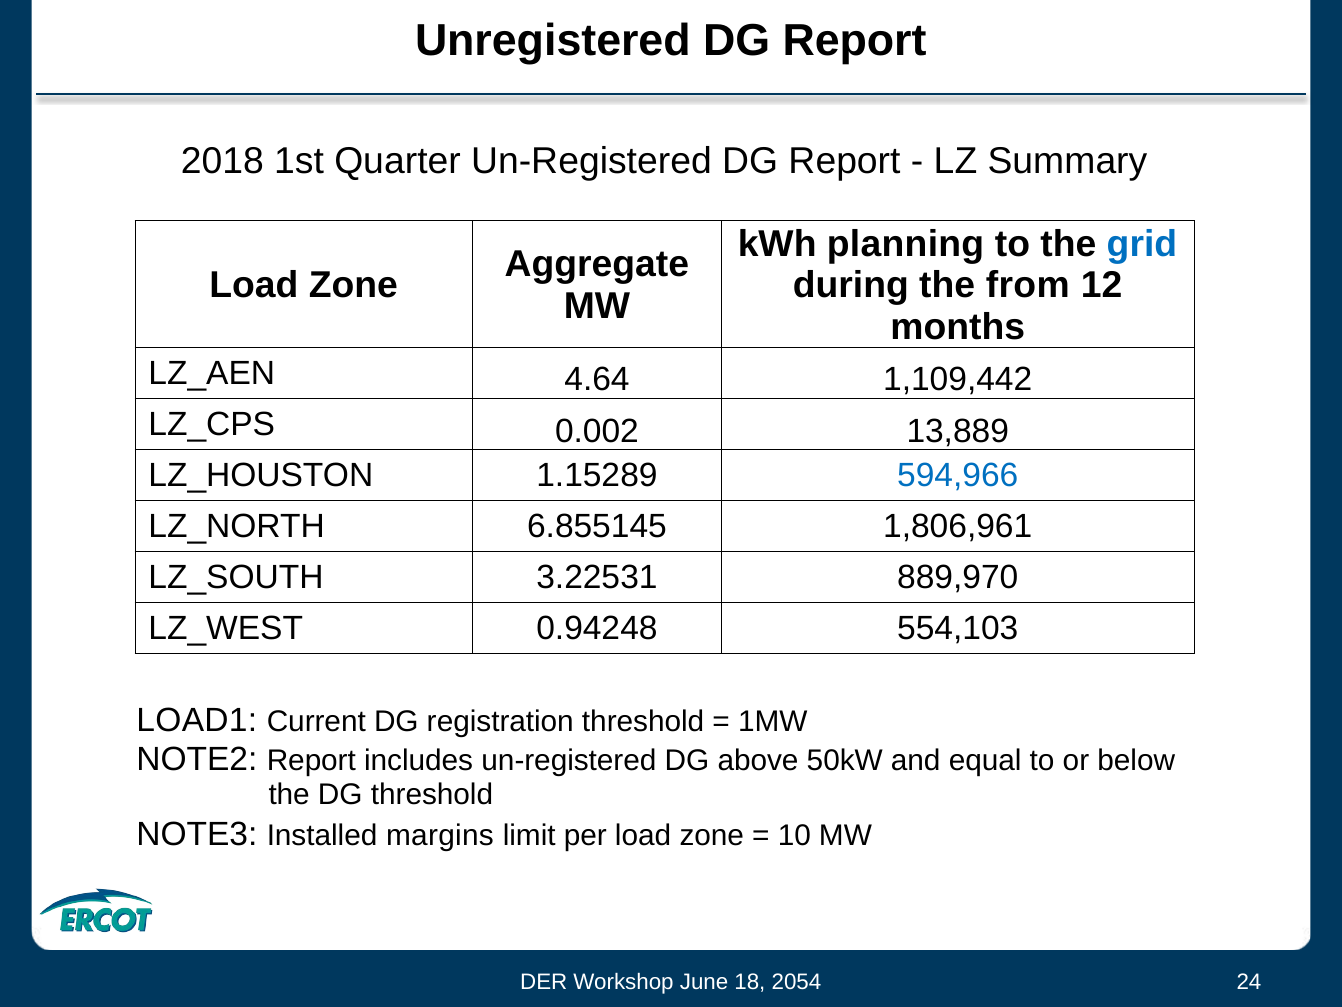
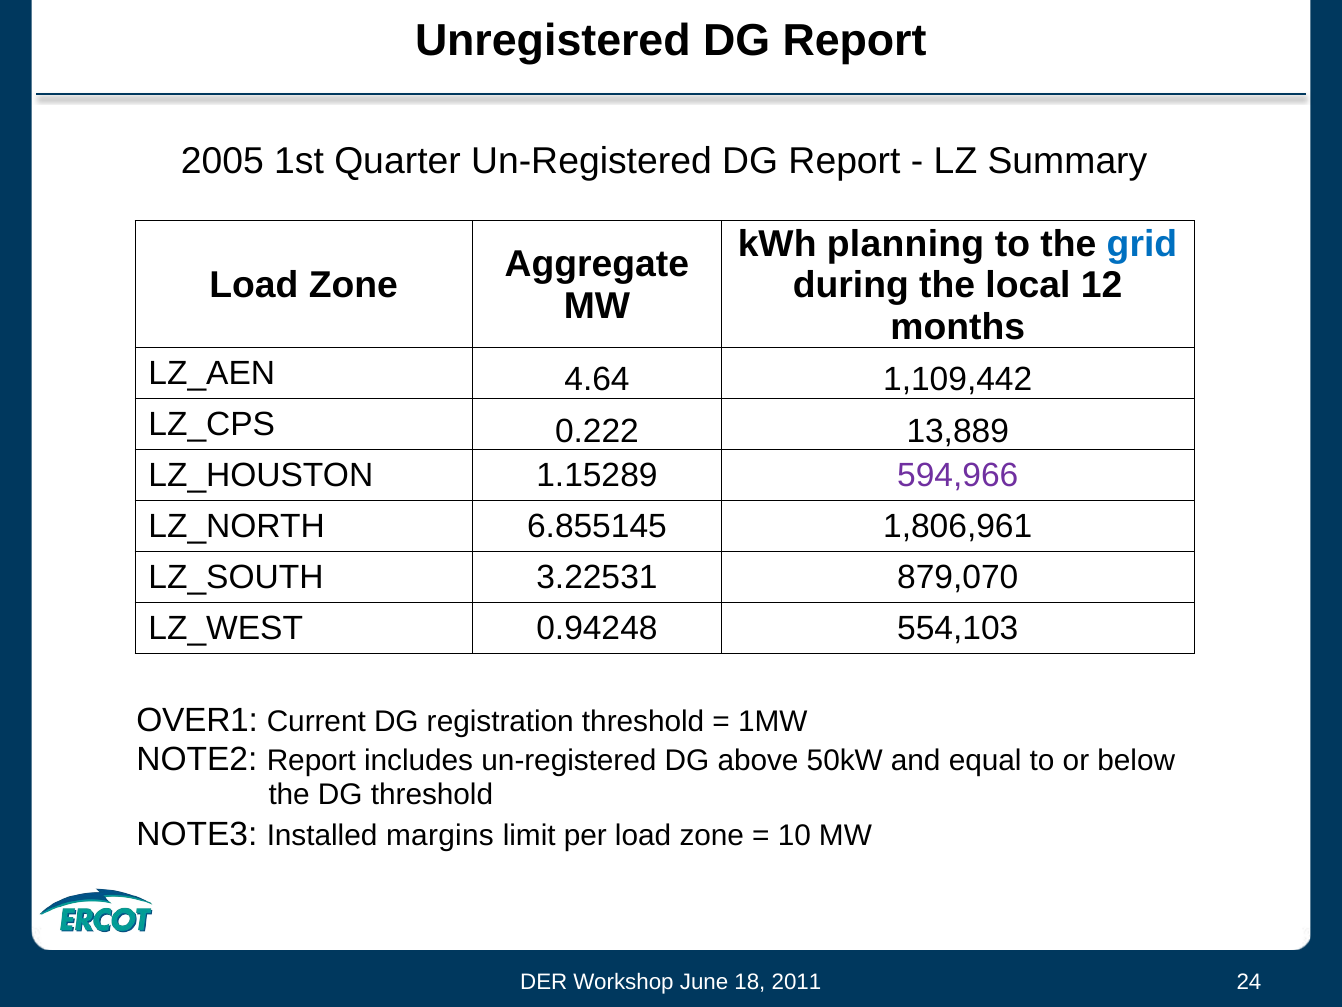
2018: 2018 -> 2005
from: from -> local
0.002: 0.002 -> 0.222
594,966 colour: blue -> purple
889,970: 889,970 -> 879,070
LOAD1: LOAD1 -> OVER1
2054: 2054 -> 2011
